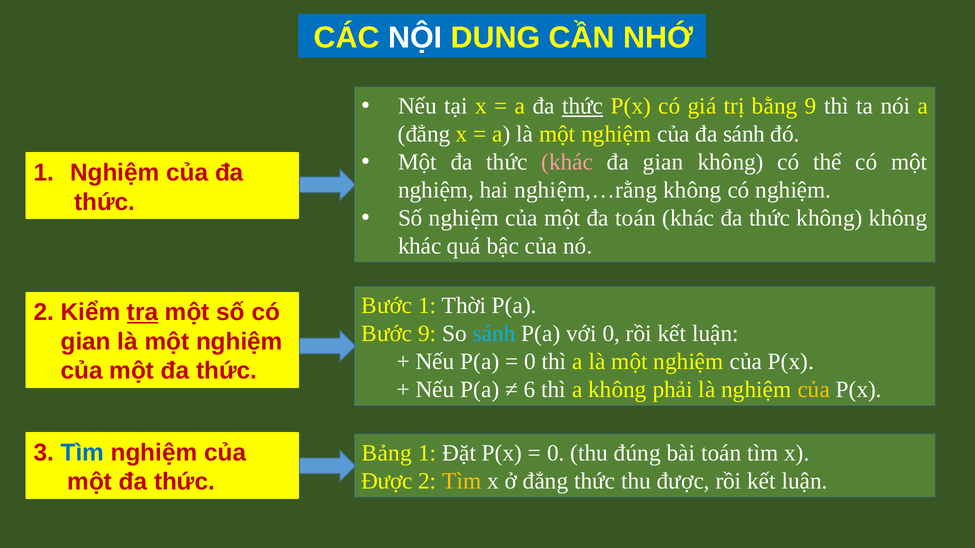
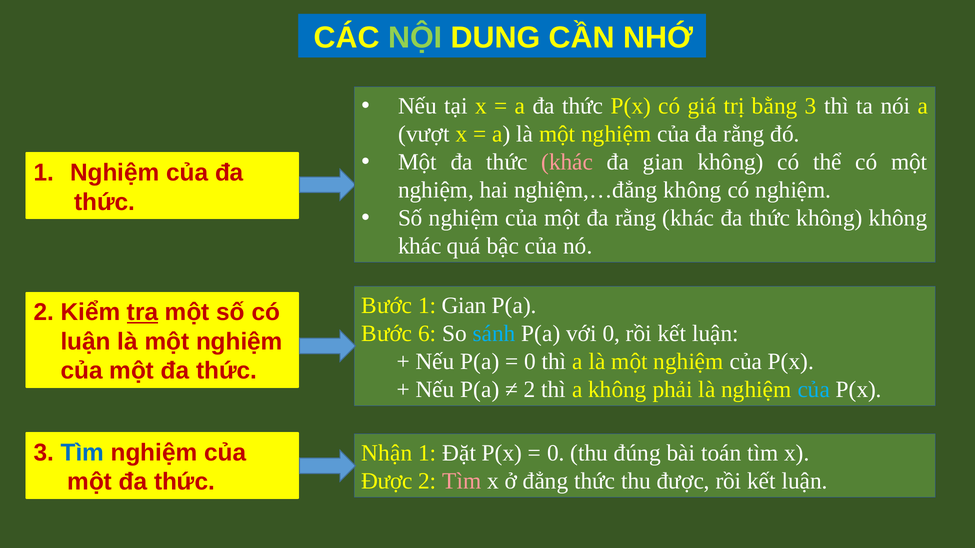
NỘI colour: white -> light green
thức at (583, 106) underline: present -> none
bằng 9: 9 -> 3
đẳng at (424, 134): đẳng -> vượt
của đa sánh: sánh -> rằng
nghiệm,…rằng: nghiệm,…rằng -> nghiệm,…đẳng
một đa toán: toán -> rằng
1 Thời: Thời -> Gian
Bước 9: 9 -> 6
gian at (86, 342): gian -> luận
6 at (530, 390): 6 -> 2
của at (814, 390) colour: yellow -> light blue
Bảng: Bảng -> Nhận
Tìm at (462, 481) colour: yellow -> pink
